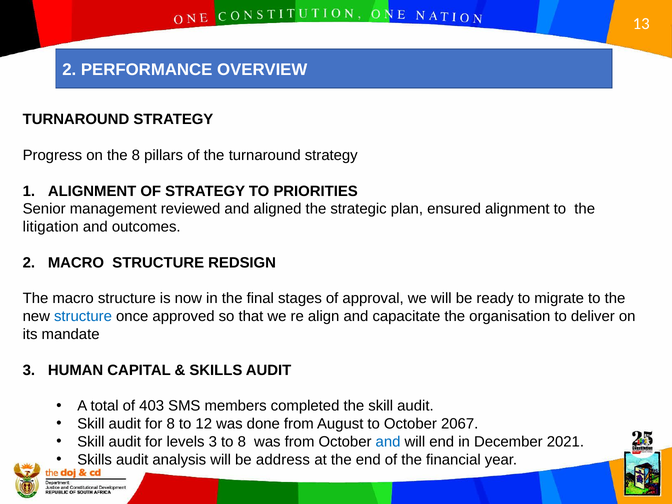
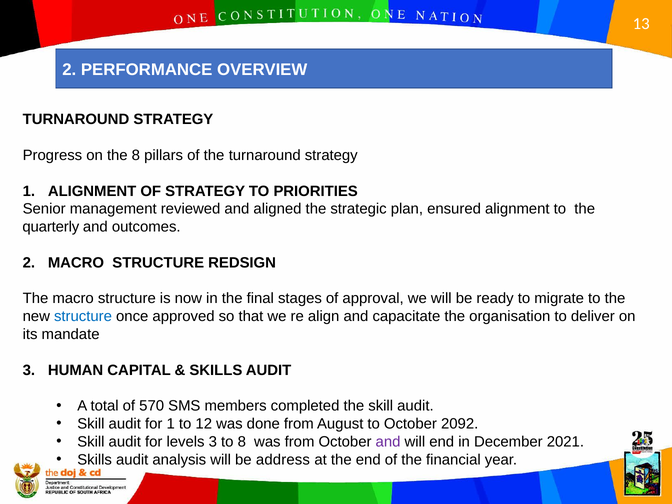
litigation: litigation -> quarterly
403: 403 -> 570
for 8: 8 -> 1
2067: 2067 -> 2092
and at (388, 442) colour: blue -> purple
